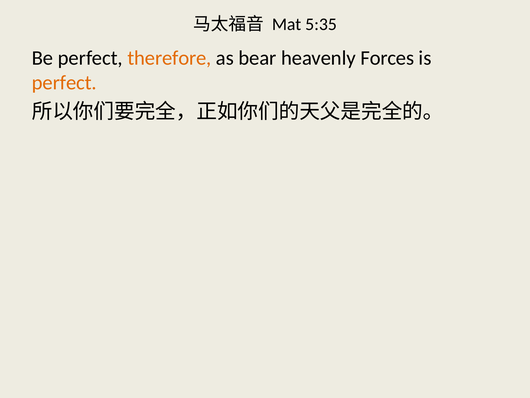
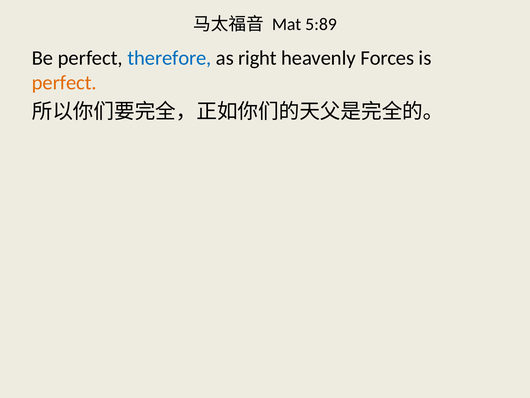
5:35: 5:35 -> 5:89
therefore colour: orange -> blue
bear: bear -> right
